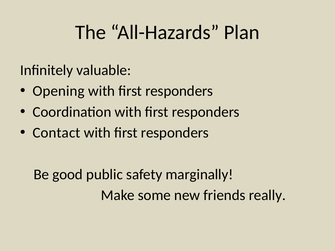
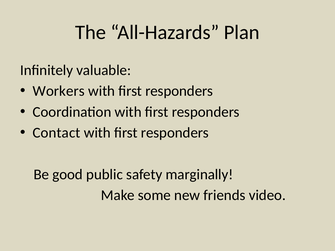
Opening: Opening -> Workers
really: really -> video
